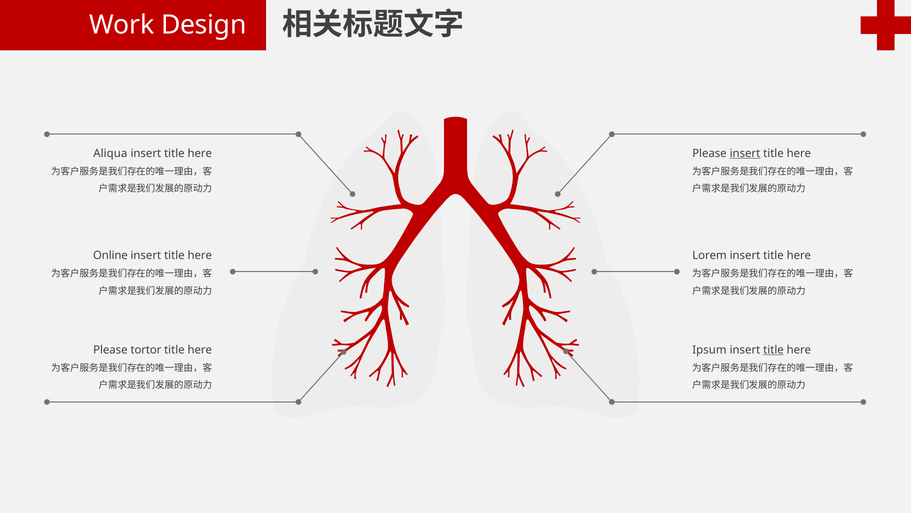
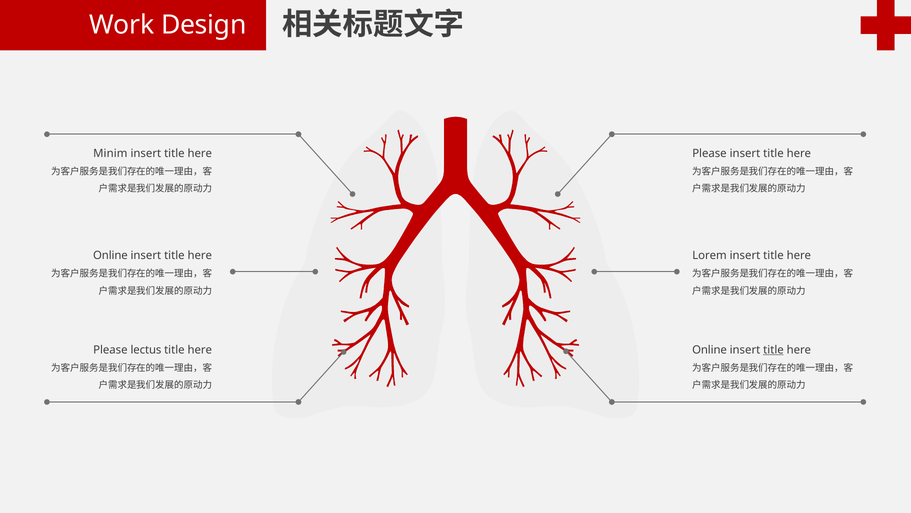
Aliqua: Aliqua -> Minim
insert at (745, 153) underline: present -> none
tortor: tortor -> lectus
Ipsum at (709, 350): Ipsum -> Online
